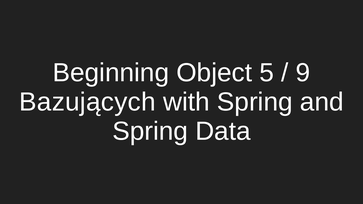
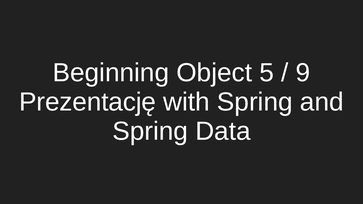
Bazujących: Bazujących -> Prezentację
